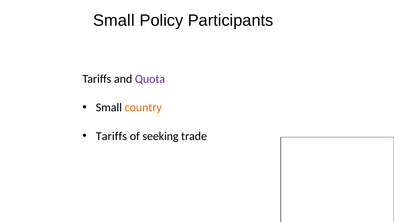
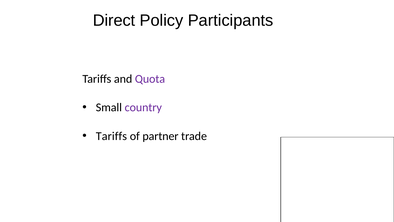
Small at (114, 20): Small -> Direct
country colour: orange -> purple
seeking: seeking -> partner
